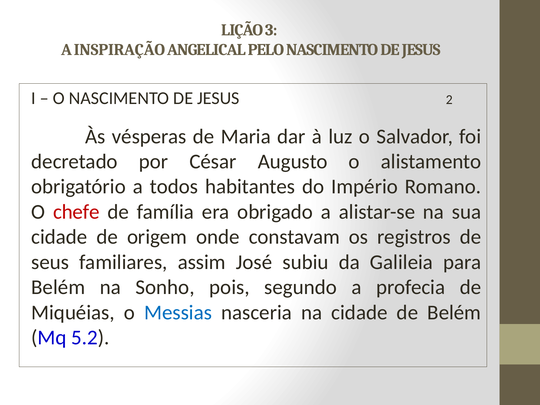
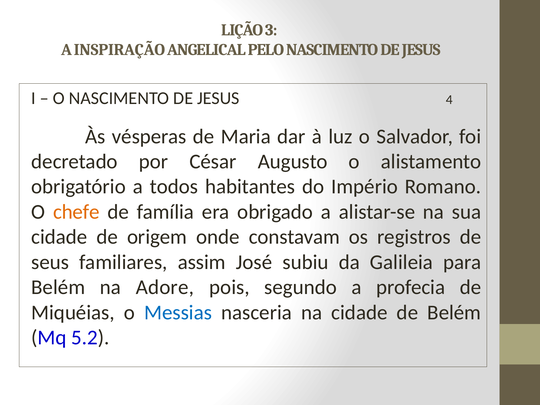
2: 2 -> 4
chefe colour: red -> orange
Sonho: Sonho -> Adore
